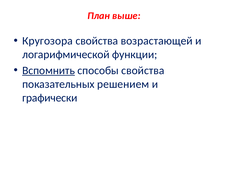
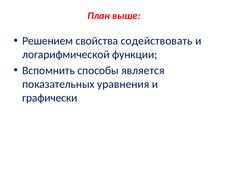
Кругозора: Кругозора -> Решением
возрастающей: возрастающей -> содействовать
Вспомнить underline: present -> none
способы свойства: свойства -> является
решением: решением -> уравнения
